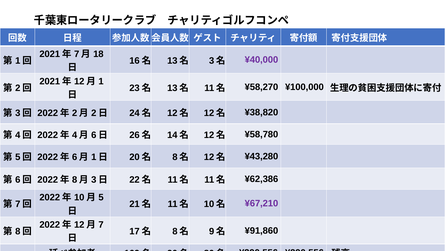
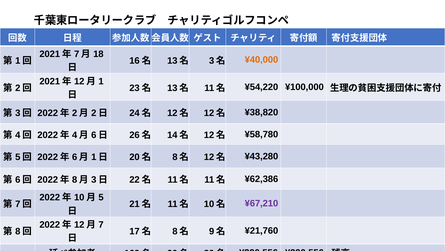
¥40,000 colour: purple -> orange
¥58,270: ¥58,270 -> ¥54,220
¥91,860: ¥91,860 -> ¥21,760
